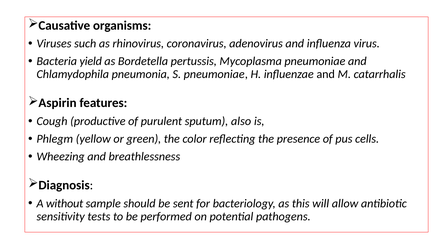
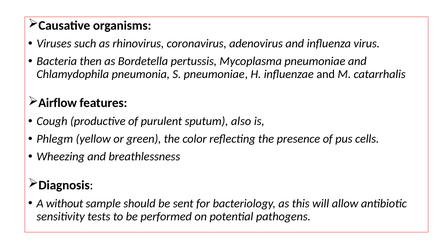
yield: yield -> then
Aspirin: Aspirin -> Airflow
